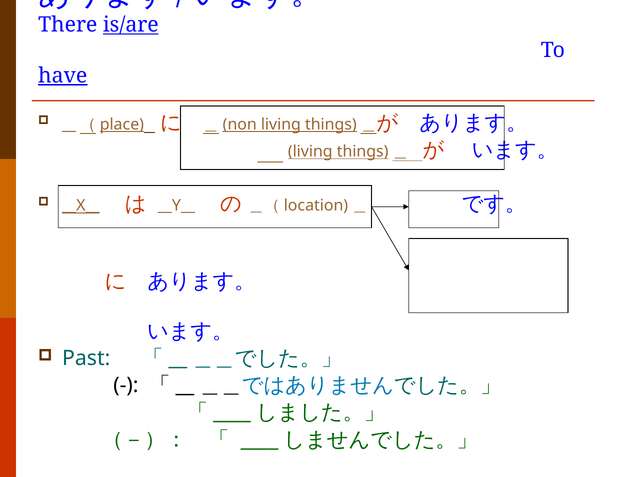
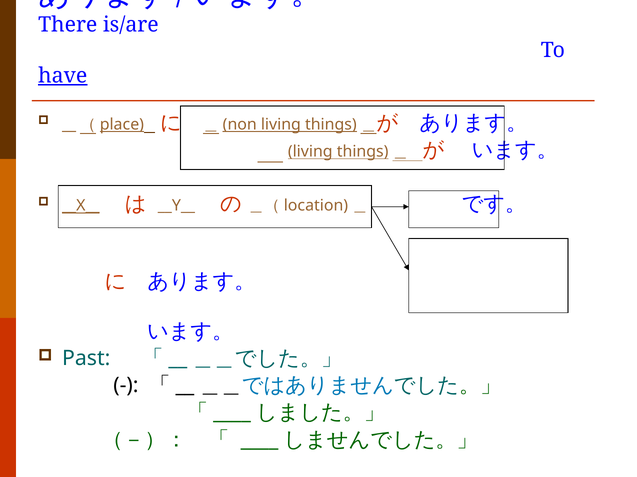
is/are underline: present -> none
